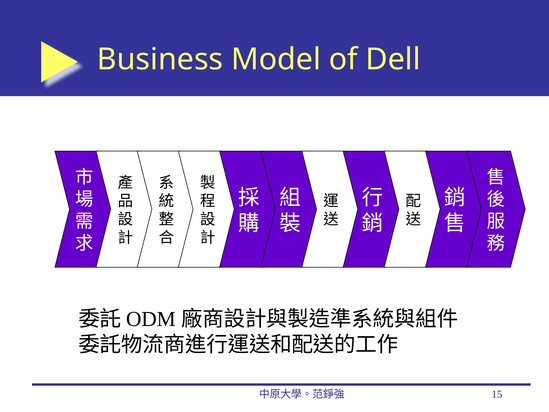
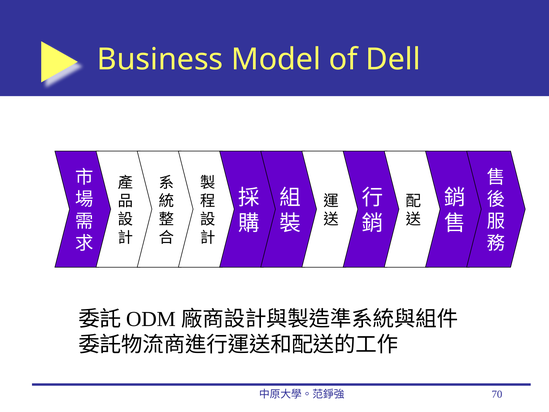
15: 15 -> 70
